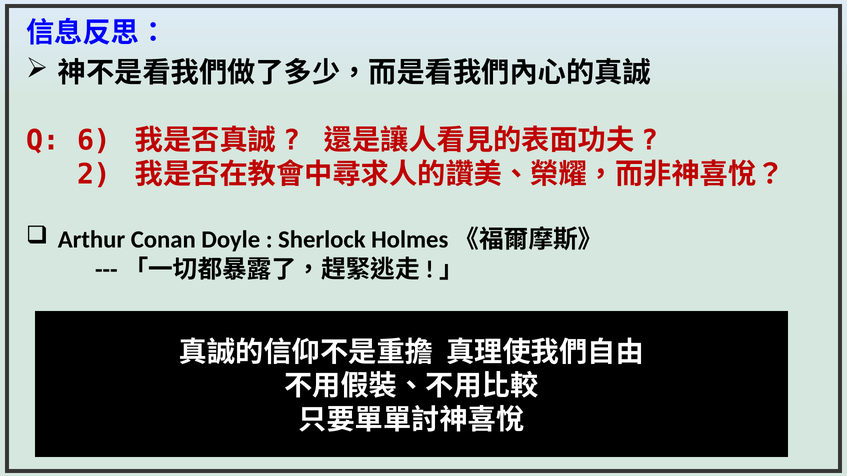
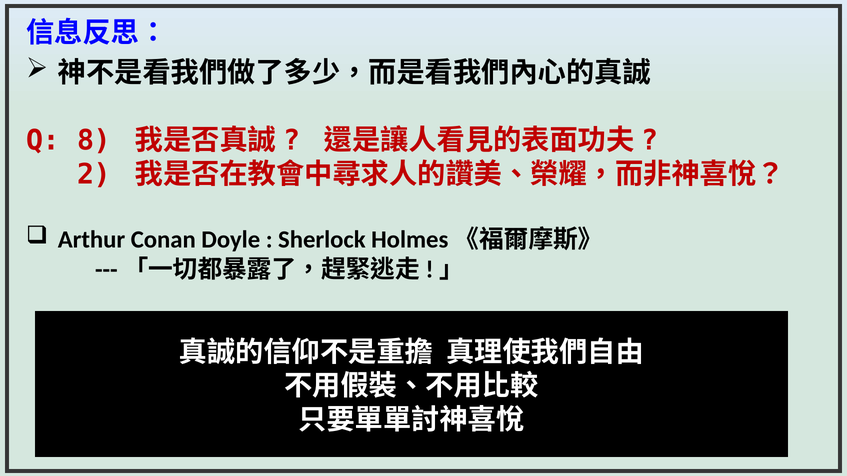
6: 6 -> 8
